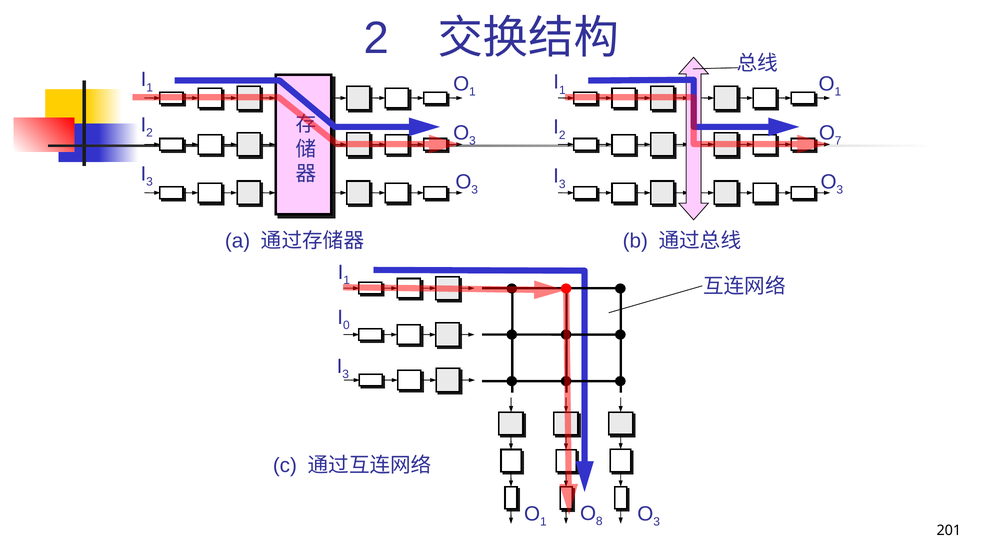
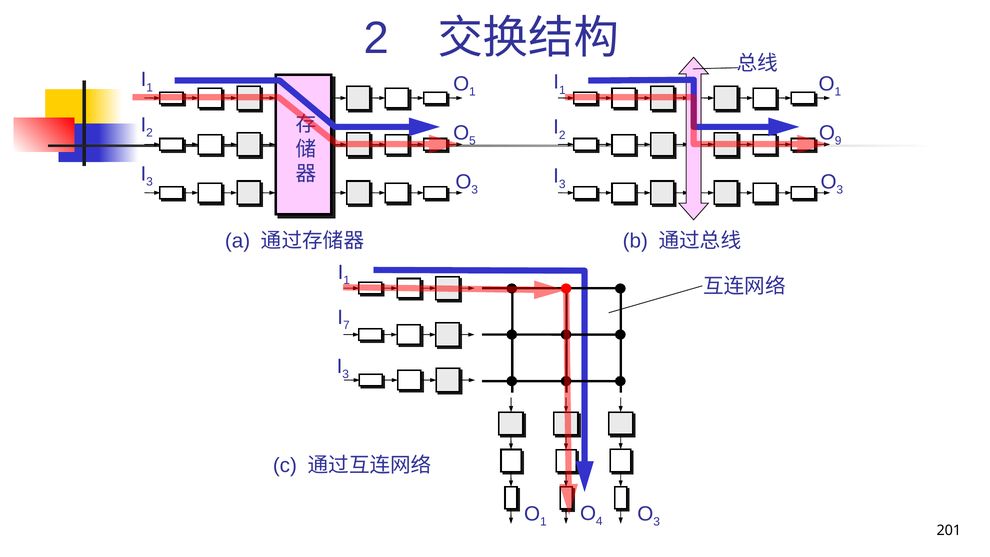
3 at (472, 141): 3 -> 5
7: 7 -> 9
0: 0 -> 7
8: 8 -> 4
